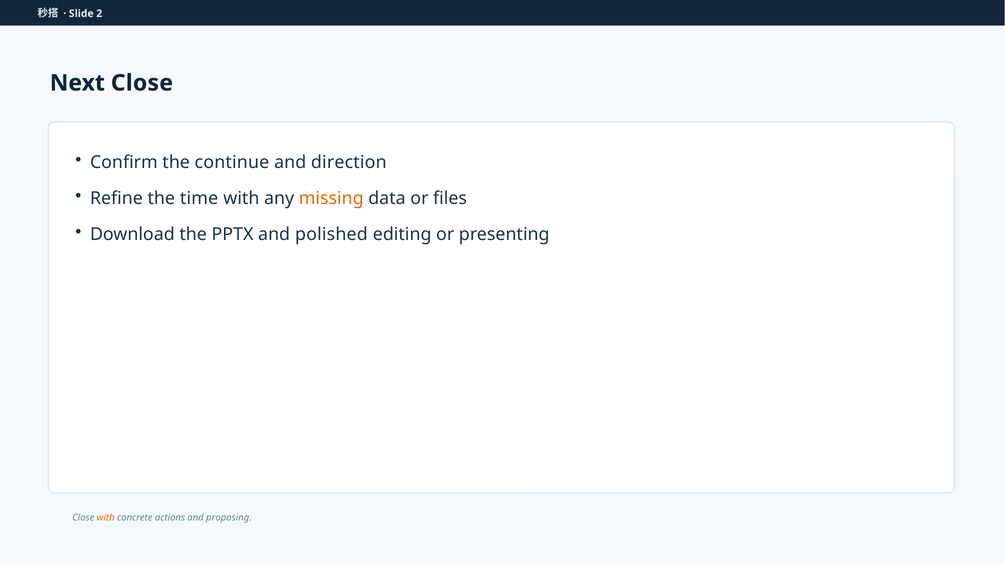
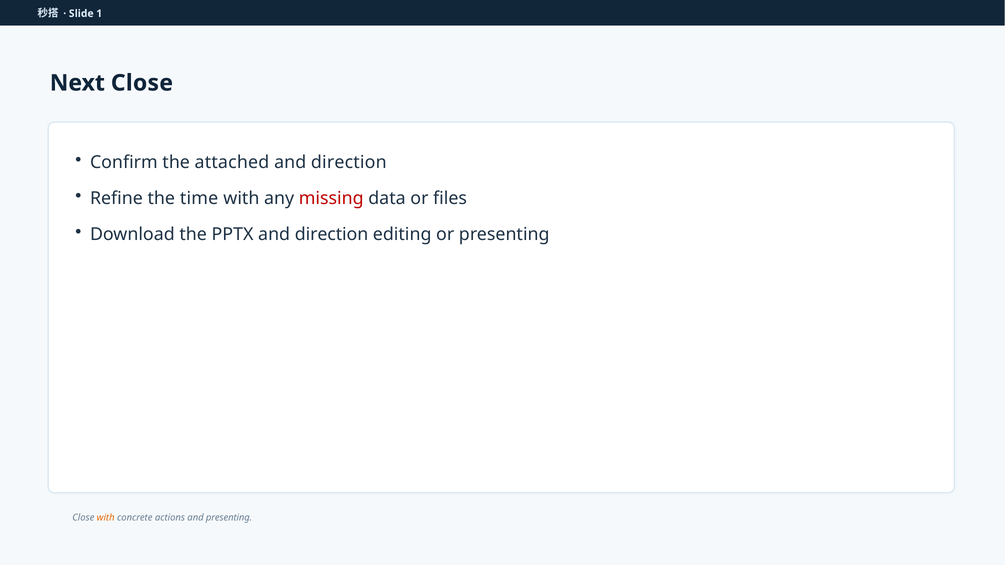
2: 2 -> 1
continue: continue -> attached
missing colour: orange -> red
PPTX and polished: polished -> direction
and proposing: proposing -> presenting
